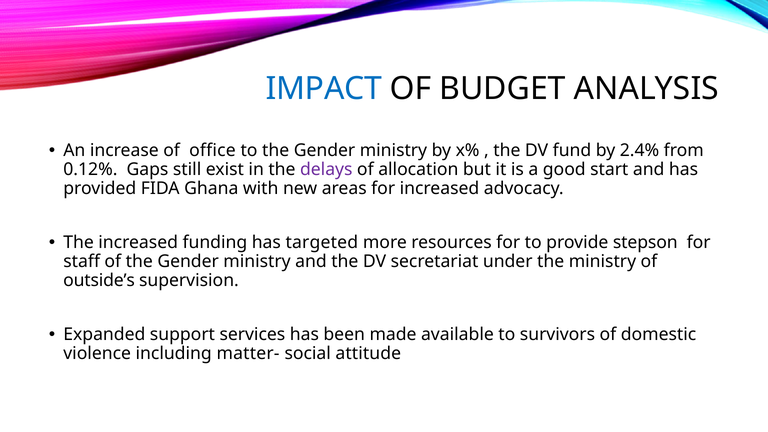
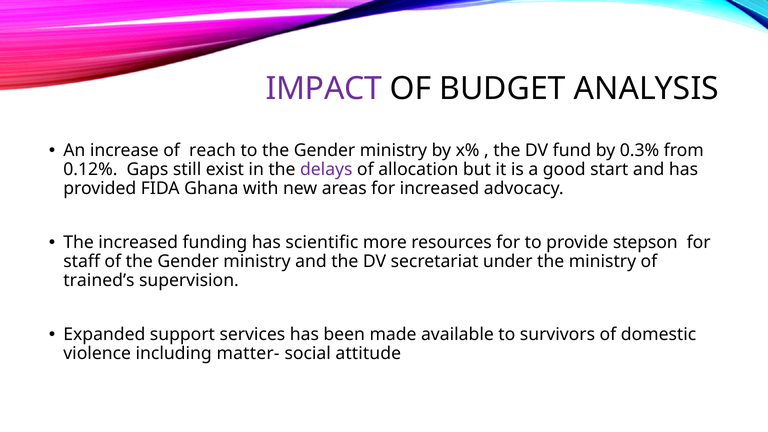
IMPACT colour: blue -> purple
office: office -> reach
2.4%: 2.4% -> 0.3%
targeted: targeted -> scientific
outside’s: outside’s -> trained’s
